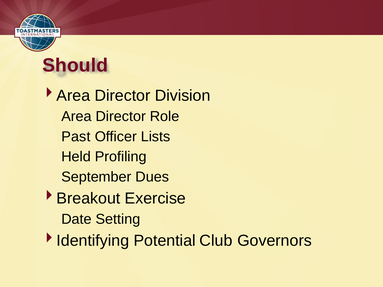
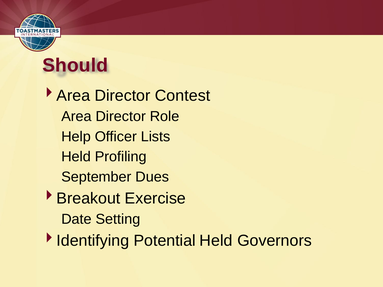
Division: Division -> Contest
Past: Past -> Help
Potential Club: Club -> Held
